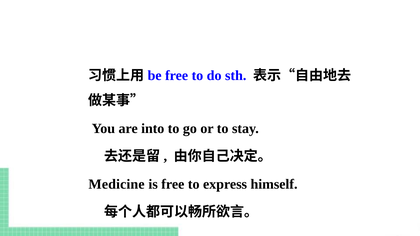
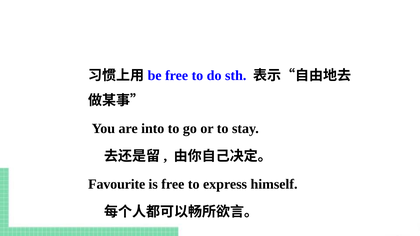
Medicine: Medicine -> Favourite
